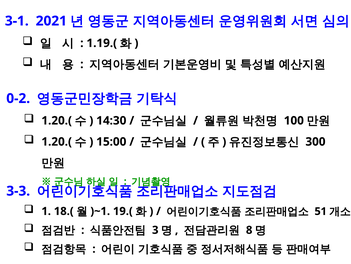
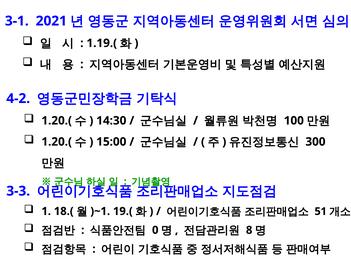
0-2: 0-2 -> 4-2
3: 3 -> 0
